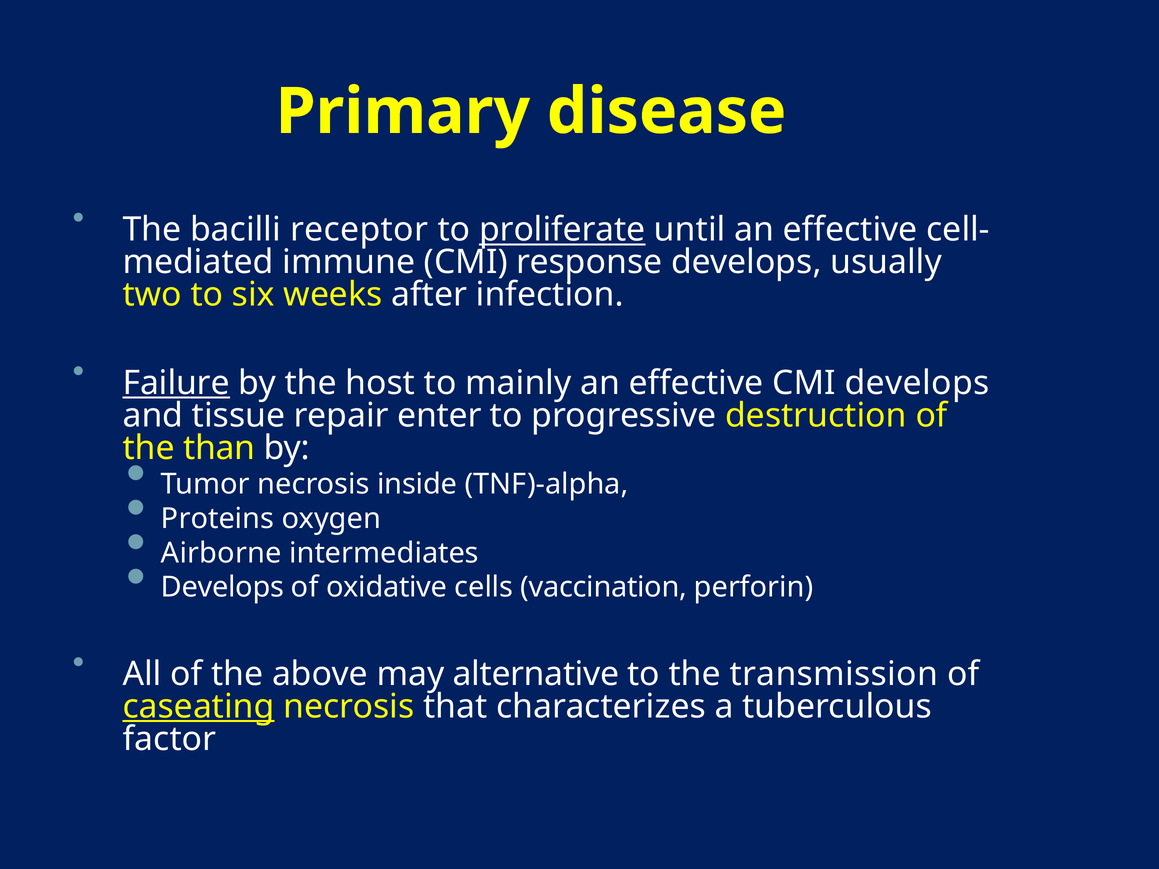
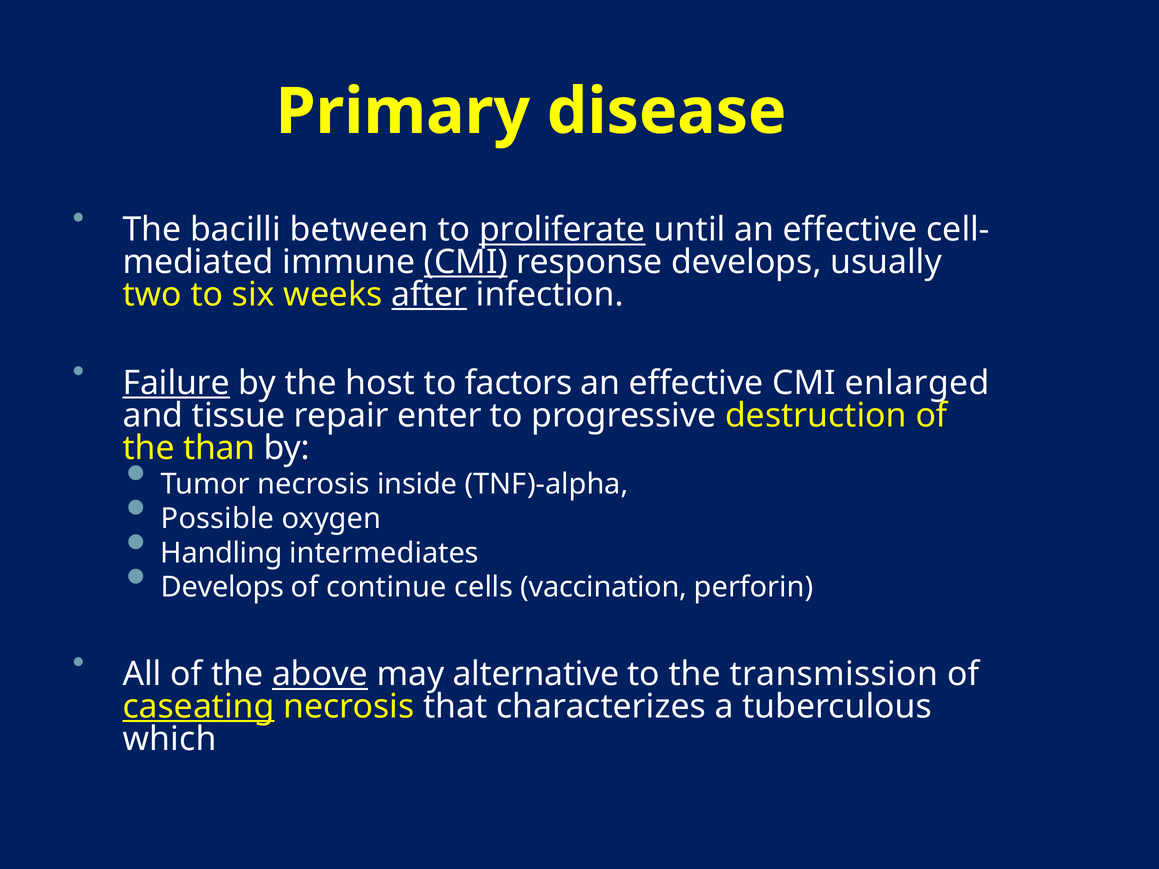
receptor: receptor -> between
CMI at (466, 262) underline: none -> present
after underline: none -> present
mainly: mainly -> factors
CMI develops: develops -> enlarged
Proteins: Proteins -> Possible
Airborne: Airborne -> Handling
oxidative: oxidative -> continue
above underline: none -> present
factor: factor -> which
